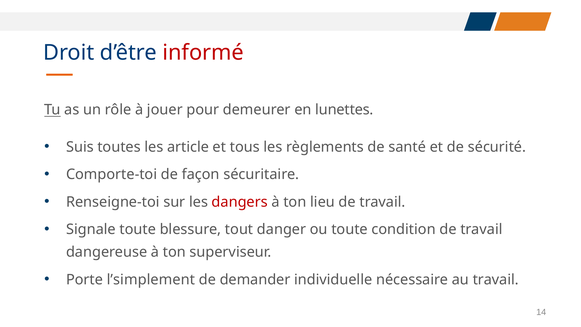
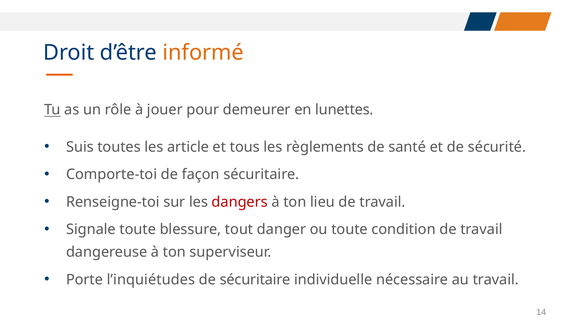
informé colour: red -> orange
l’simplement: l’simplement -> l’inquiétudes
de demander: demander -> sécuritaire
